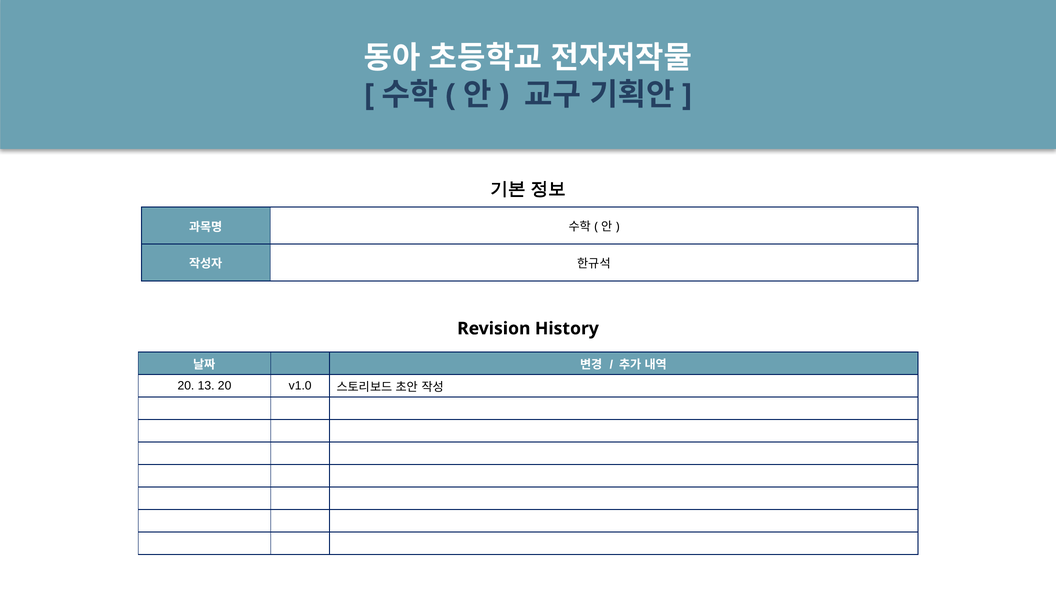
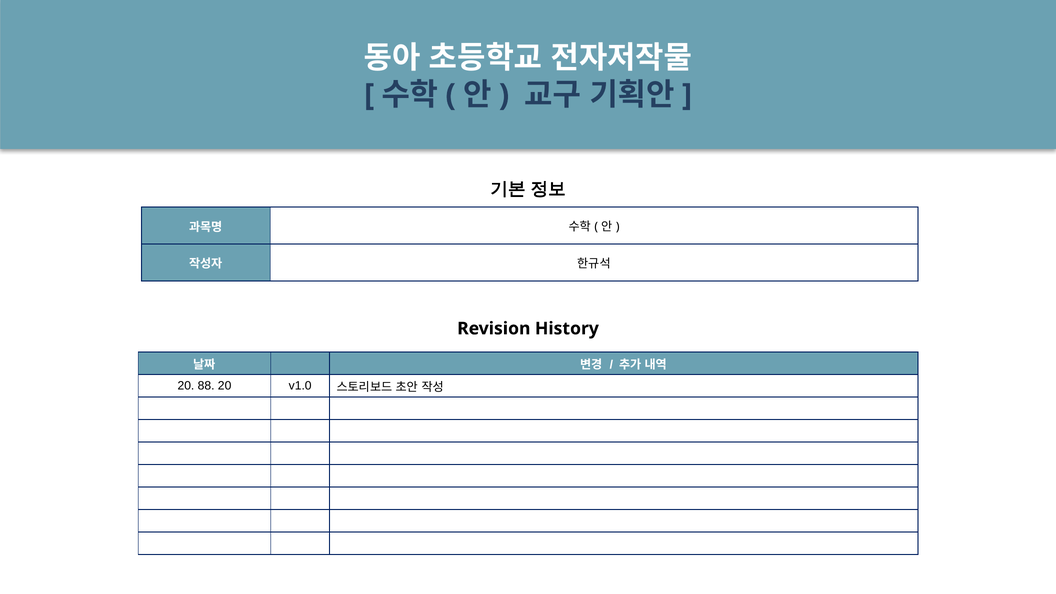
13: 13 -> 88
